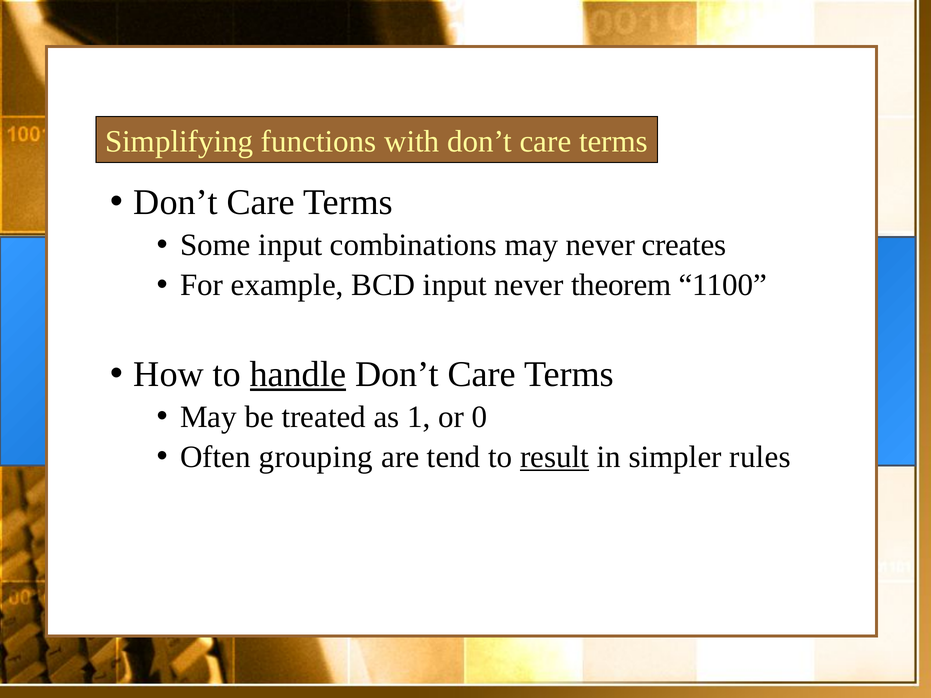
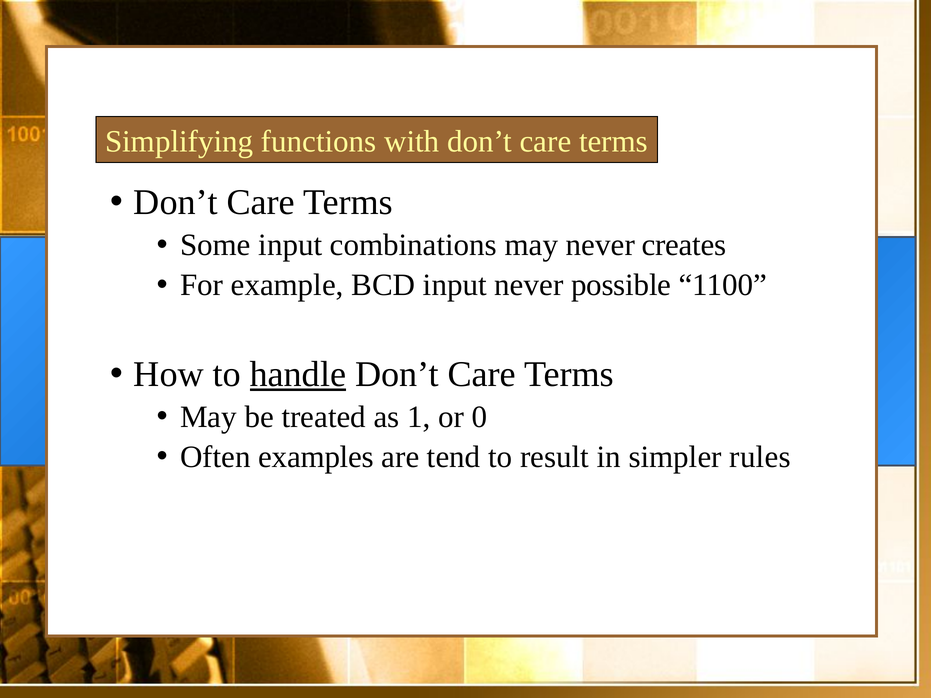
theorem: theorem -> possible
grouping: grouping -> examples
result underline: present -> none
